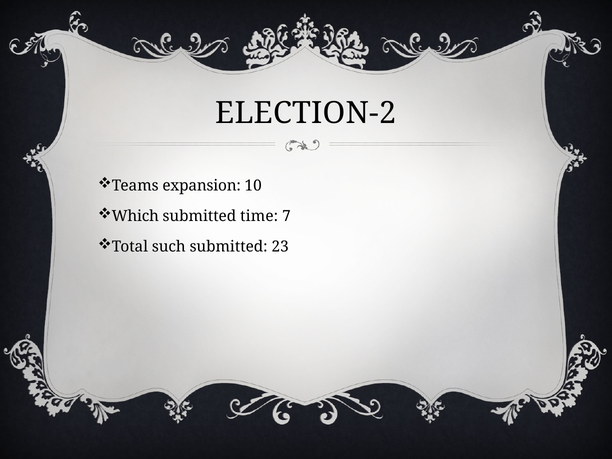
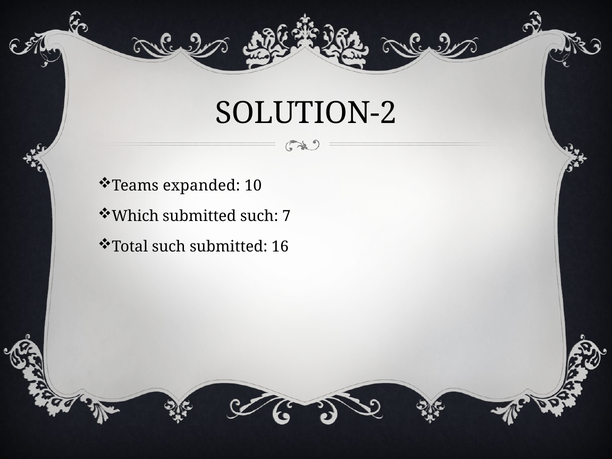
ELECTION-2: ELECTION-2 -> SOLUTION-2
expansion: expansion -> expanded
submitted time: time -> such
23: 23 -> 16
